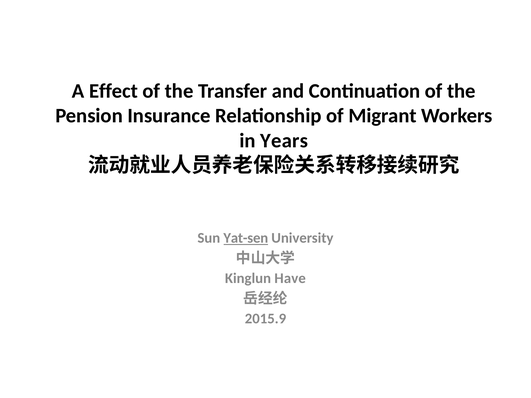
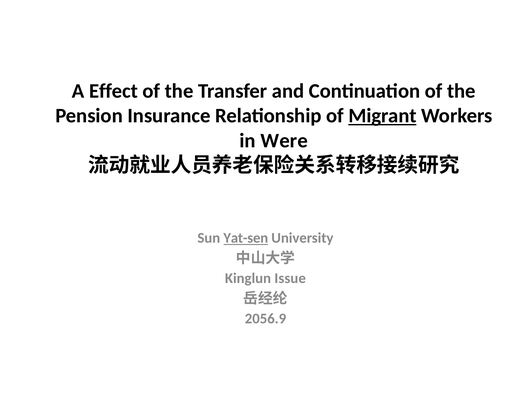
Migrant underline: none -> present
Years: Years -> Were
Have: Have -> Issue
2015.9: 2015.9 -> 2056.9
